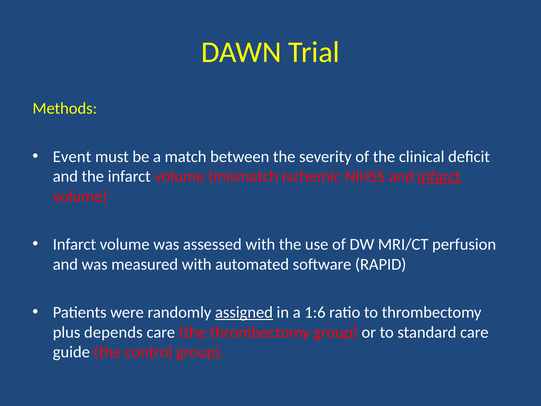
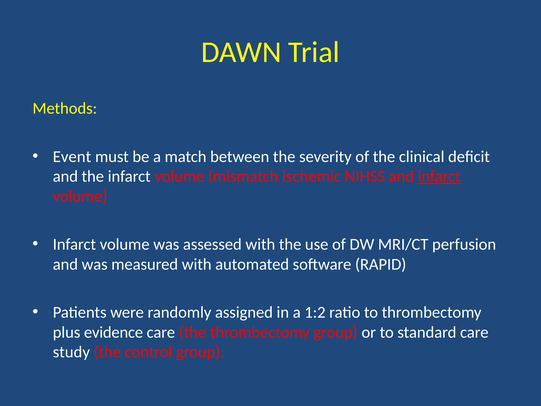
assigned underline: present -> none
1:6: 1:6 -> 1:2
depends: depends -> evidence
guide: guide -> study
